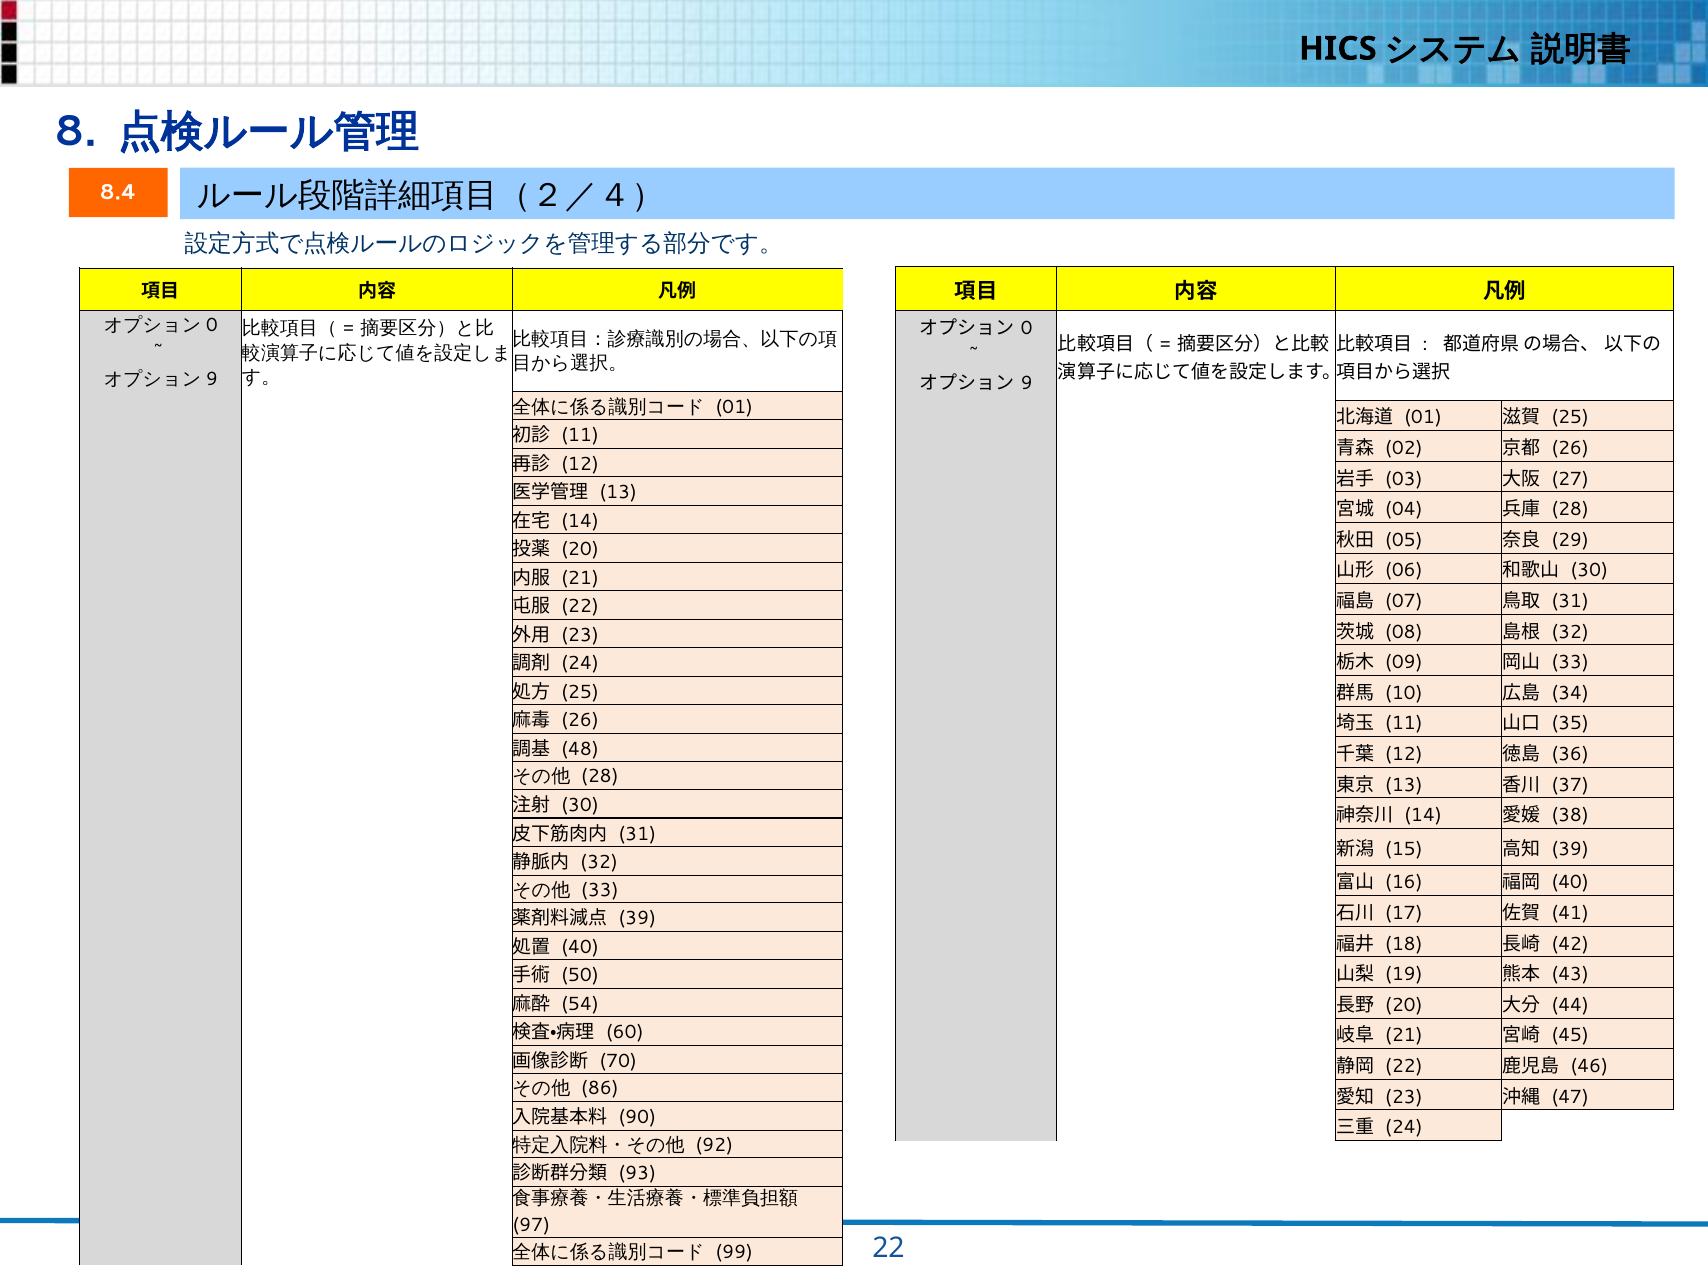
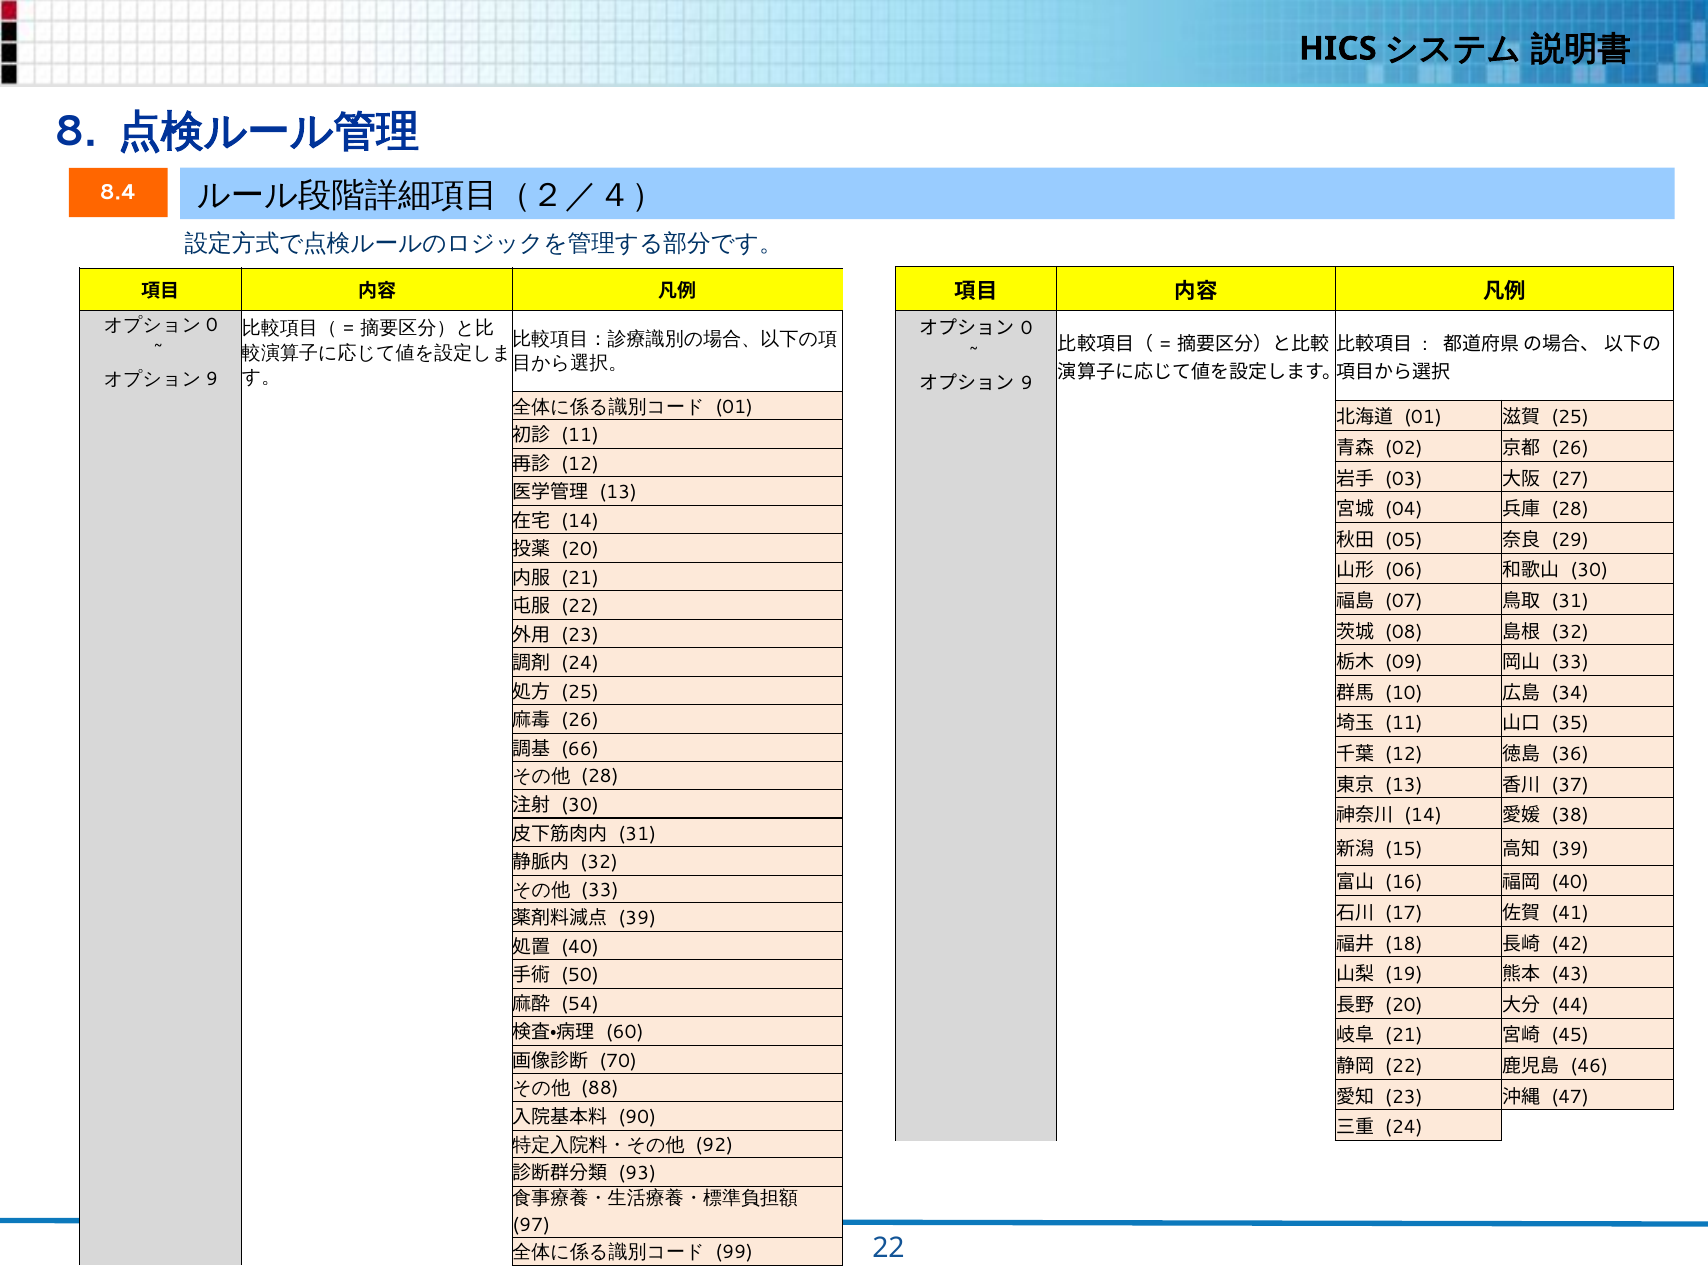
48: 48 -> 66
86: 86 -> 88
